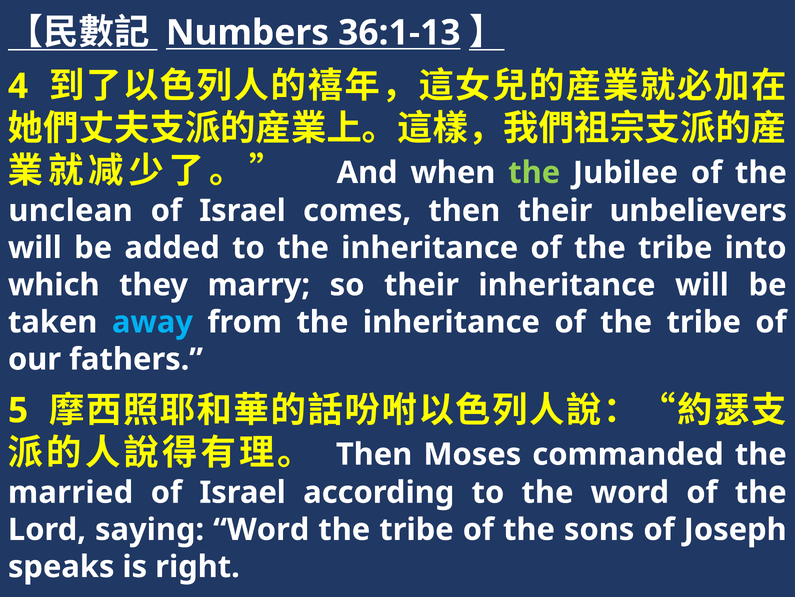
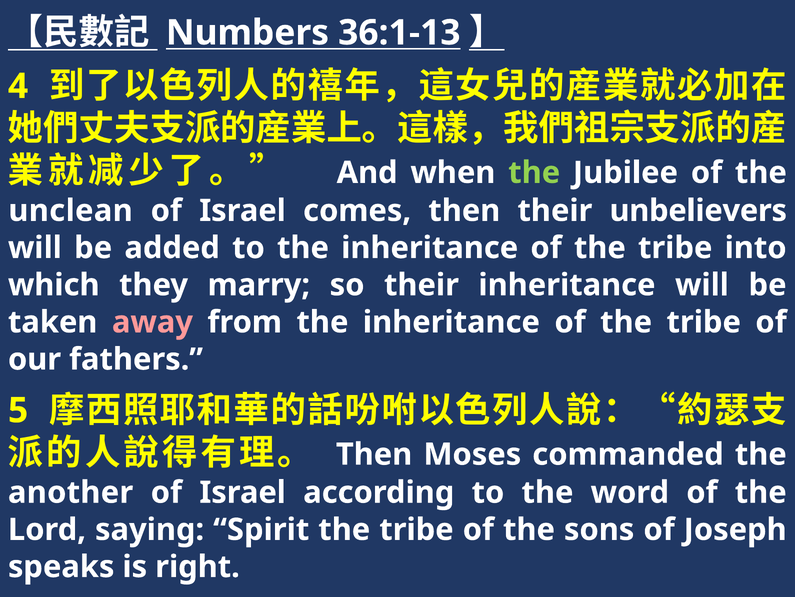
away colour: light blue -> pink
married: married -> another
saying Word: Word -> Spirit
